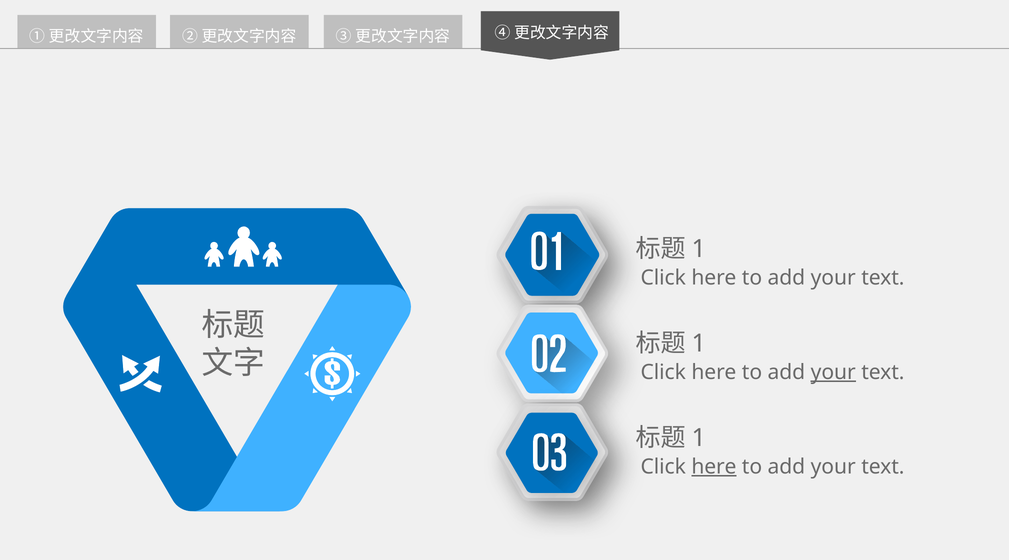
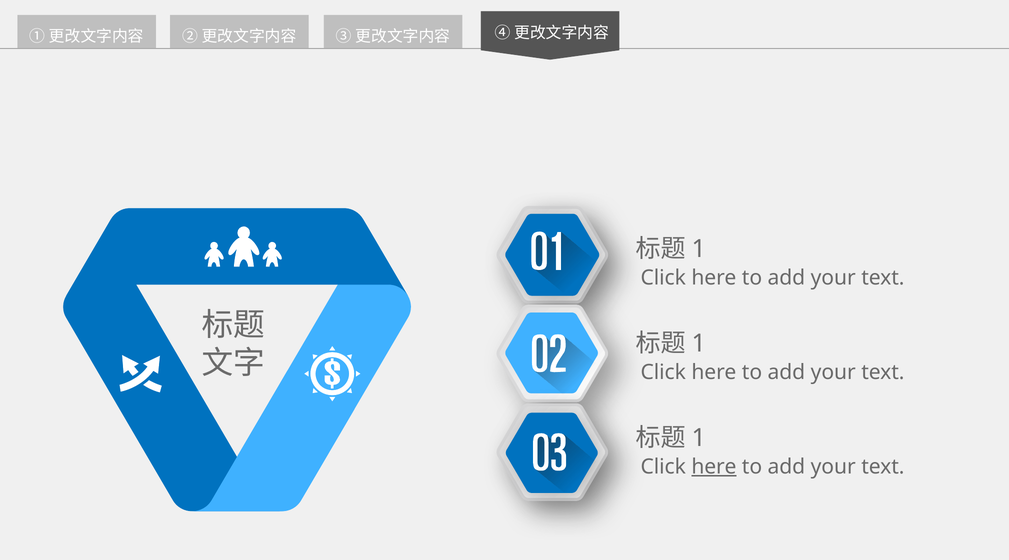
your at (833, 373) underline: present -> none
